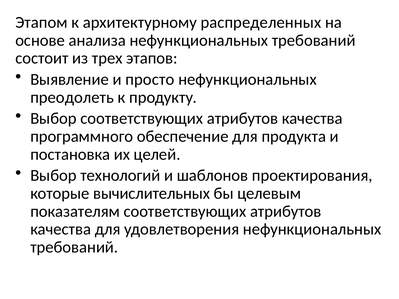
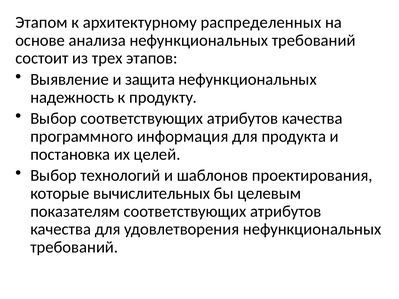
просто: просто -> защита
преодолеть: преодолеть -> надежность
обеспечение: обеспечение -> информация
